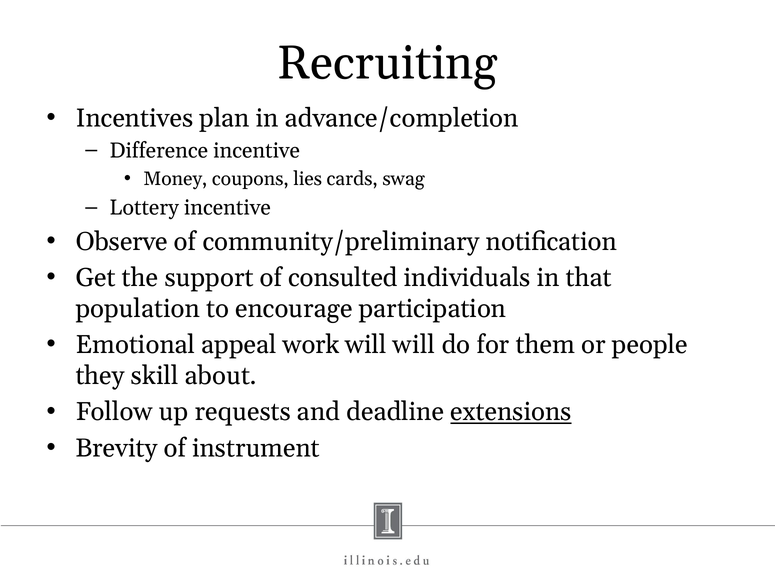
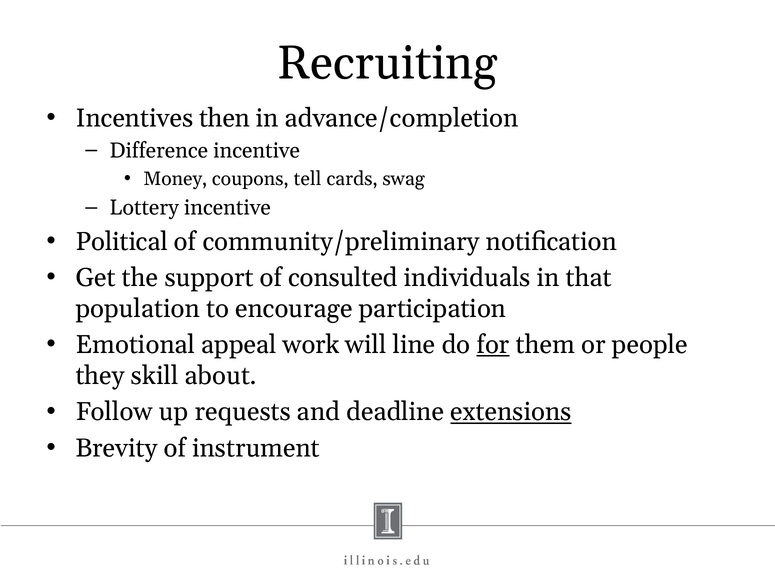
plan: plan -> then
lies: lies -> tell
Observe: Observe -> Political
will will: will -> line
for underline: none -> present
